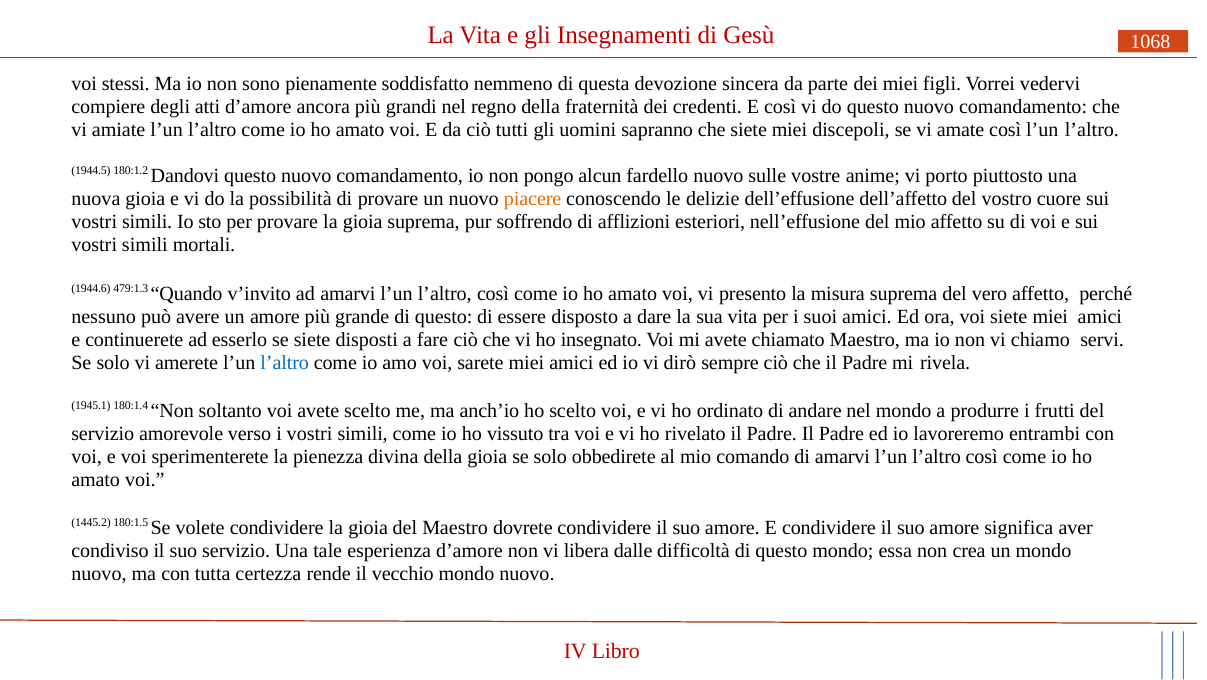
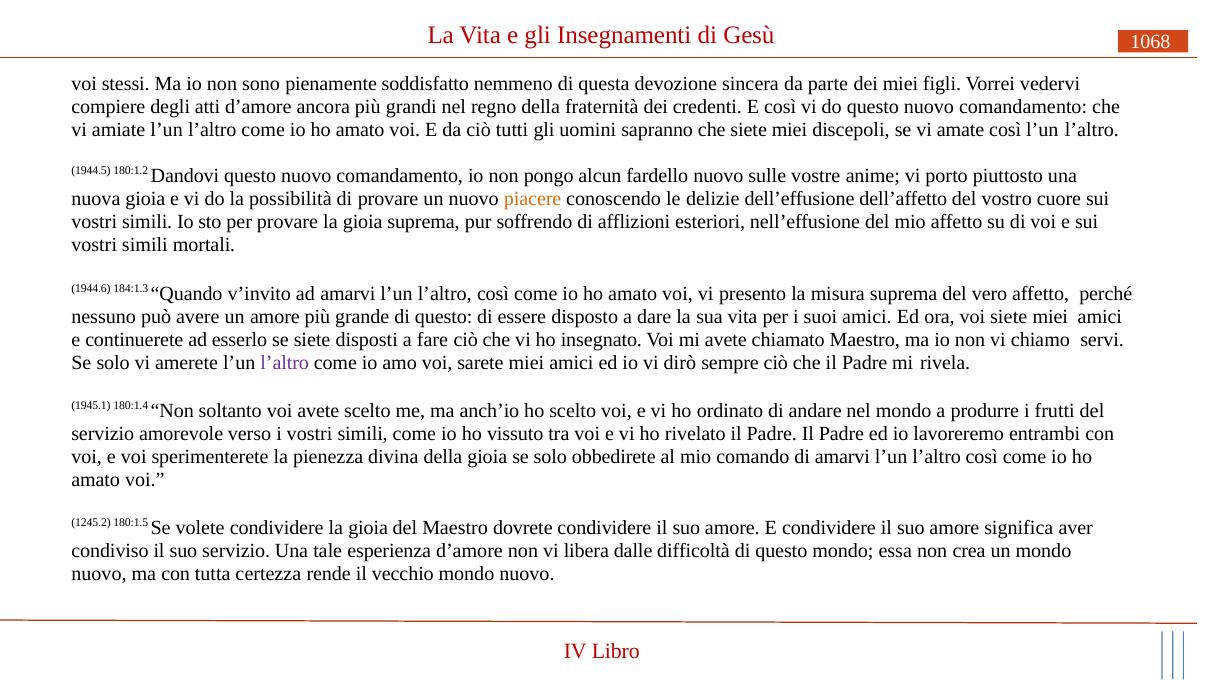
479:1.3: 479:1.3 -> 184:1.3
l’altro at (285, 363) colour: blue -> purple
1445.2: 1445.2 -> 1245.2
